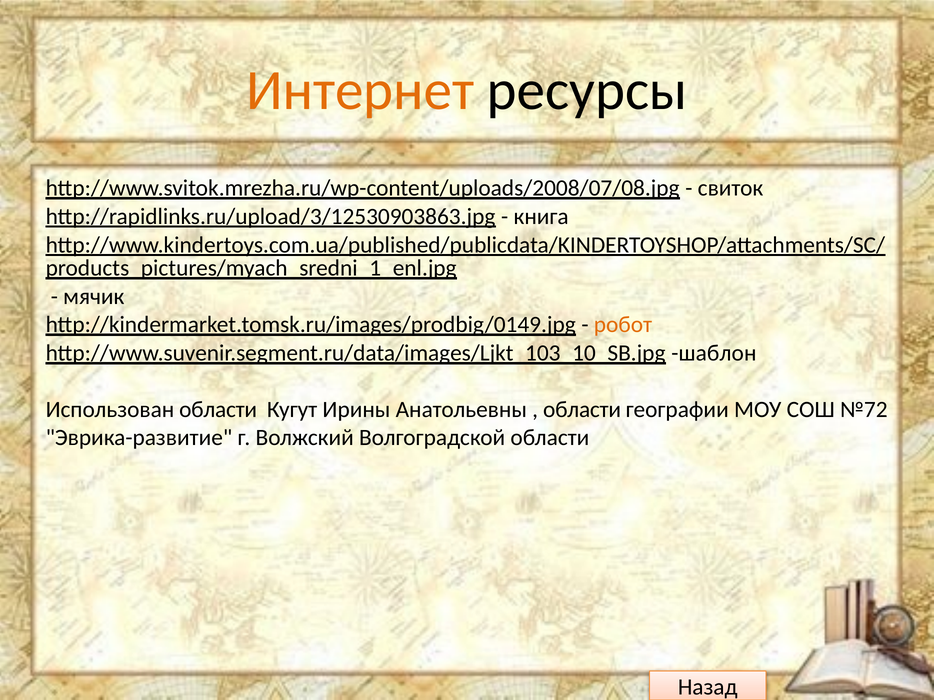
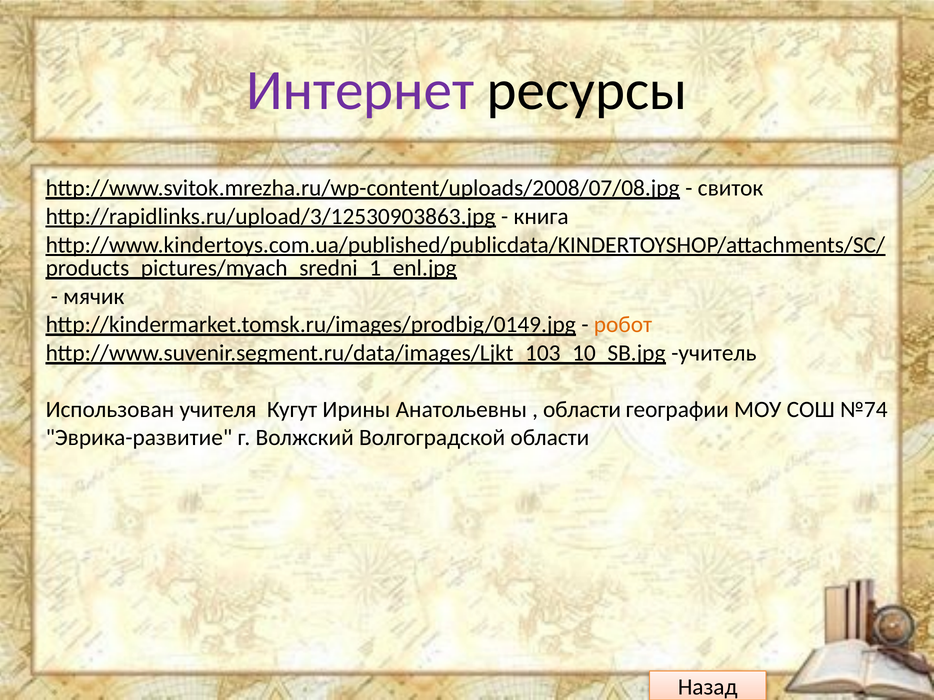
Интернет colour: orange -> purple
шаблон: шаблон -> учитель
Использован области: области -> учителя
№72: №72 -> №74
